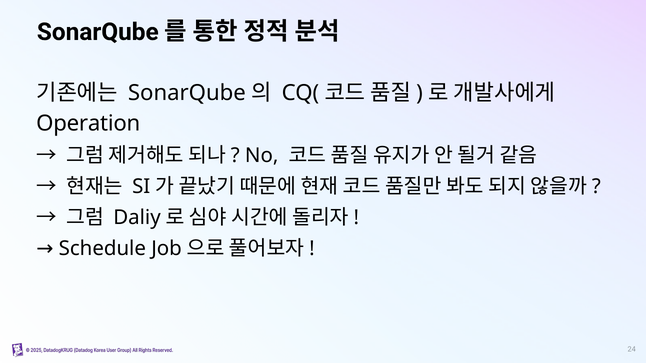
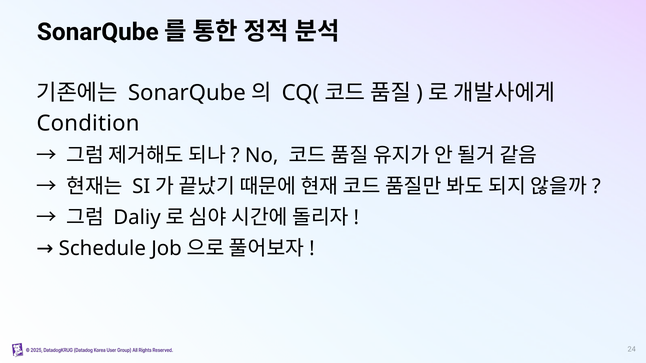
Operation: Operation -> Condition
